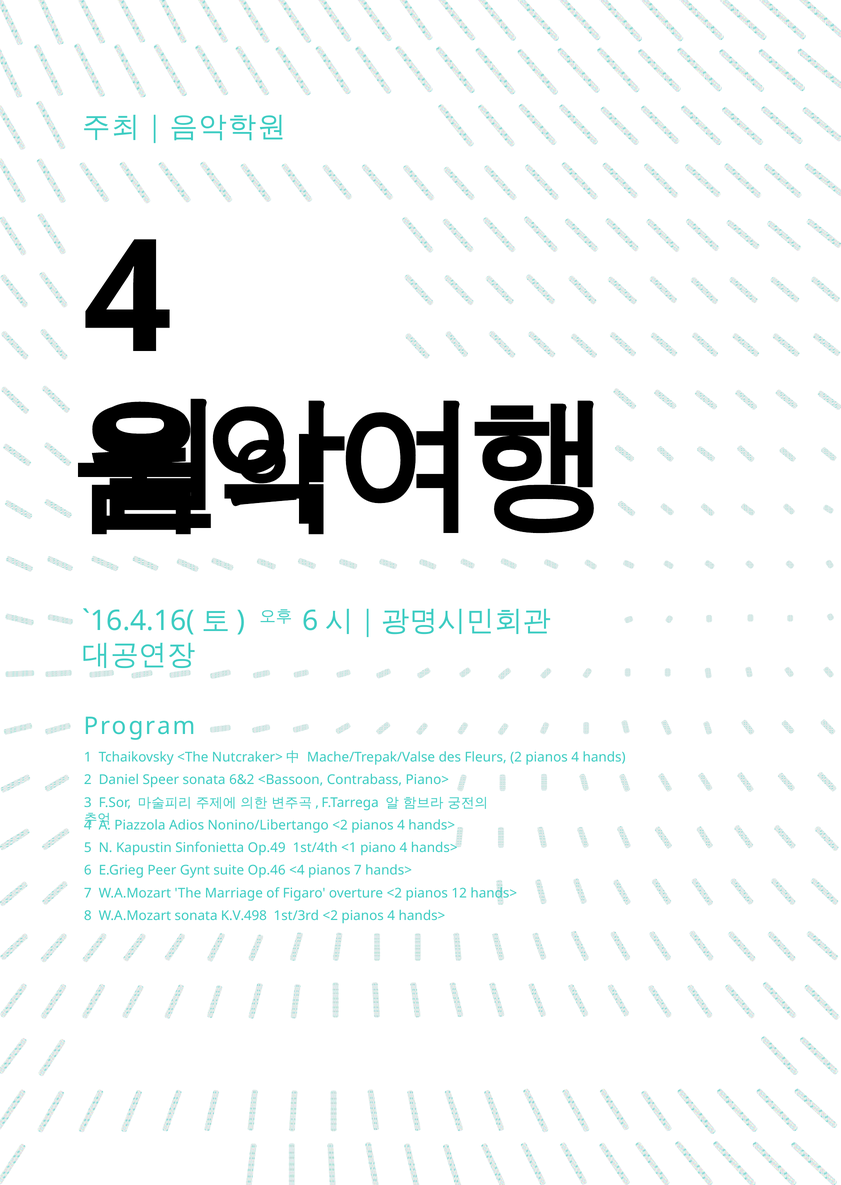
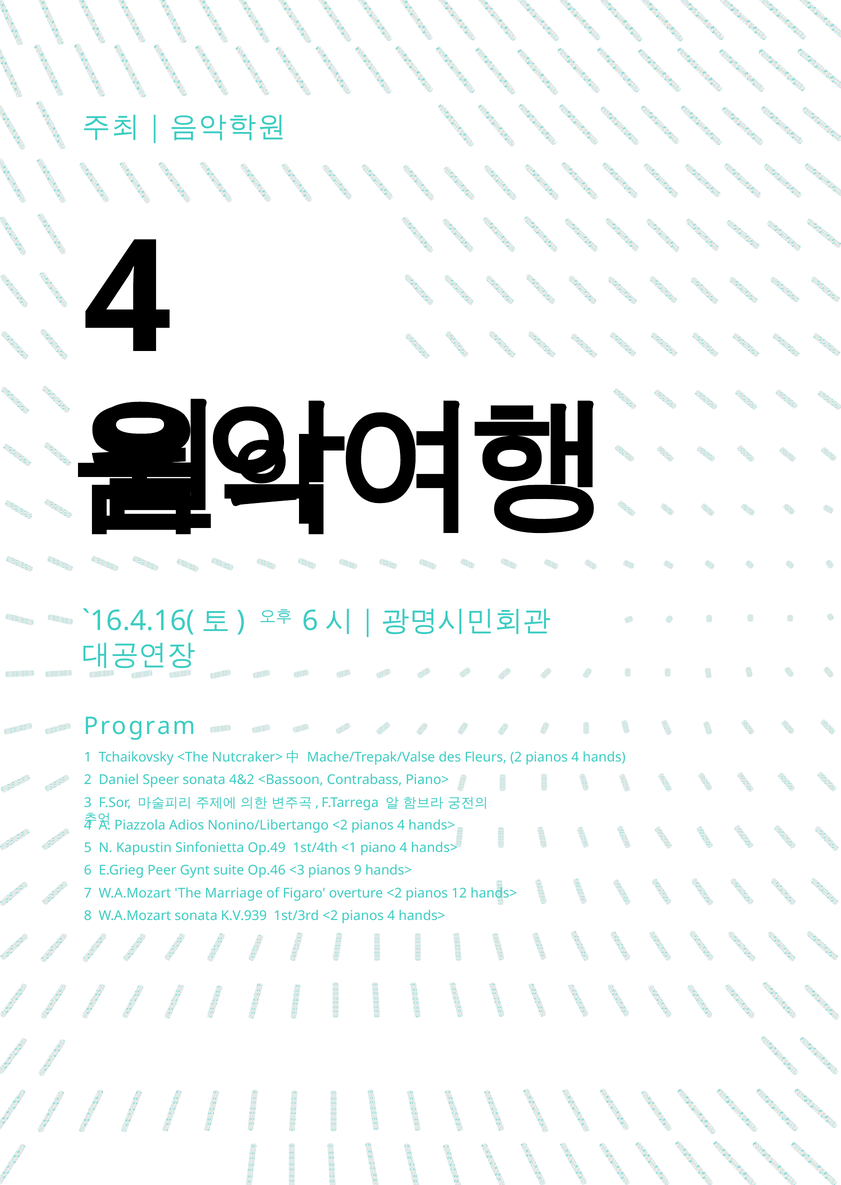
6&2: 6&2 -> 4&2
<4: <4 -> <3
pianos 7: 7 -> 9
K.V.498: K.V.498 -> K.V.939
